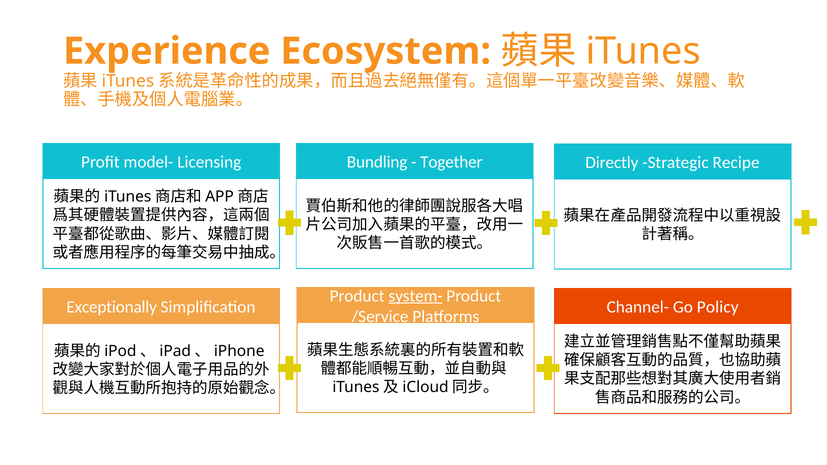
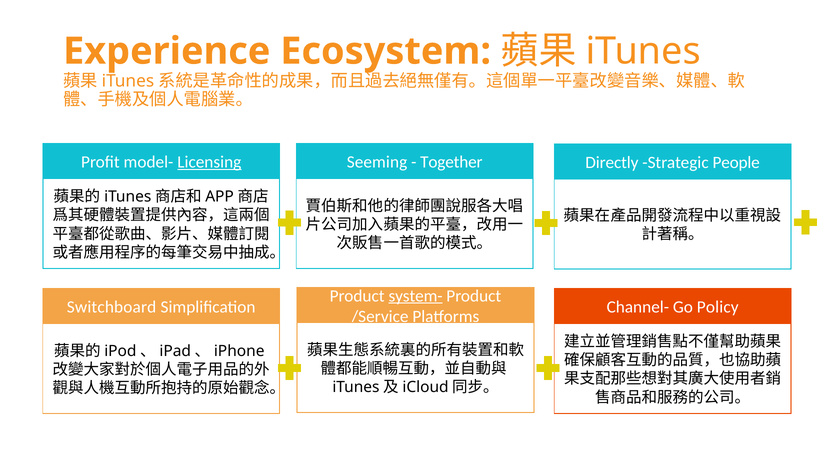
Licensing underline: none -> present
Bundling: Bundling -> Seeming
Recipe: Recipe -> People
Exceptionally: Exceptionally -> Switchboard
